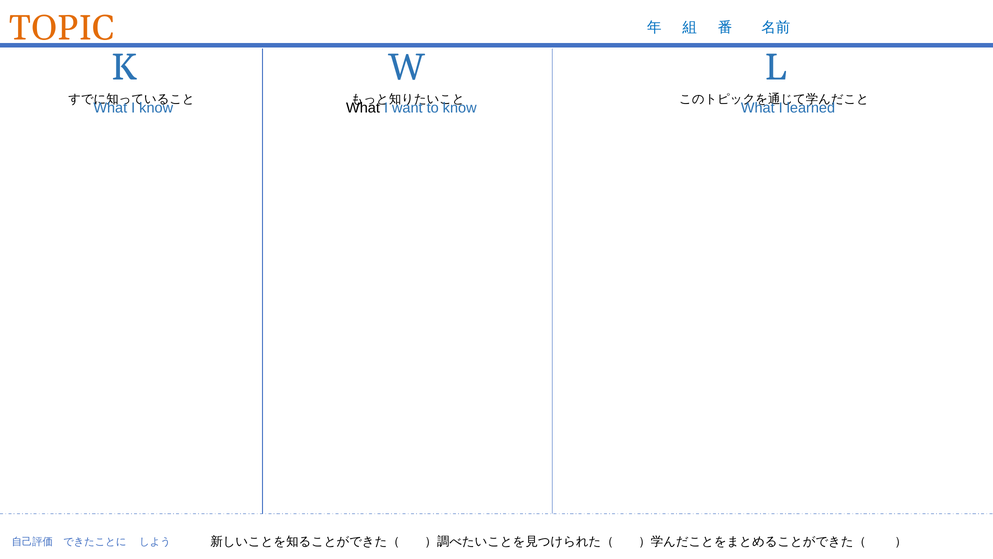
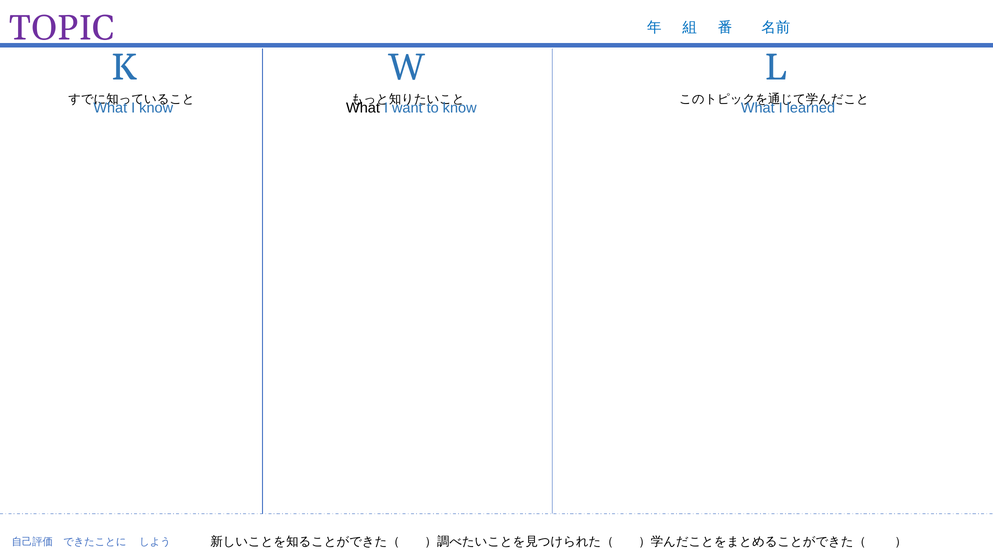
TOPIC colour: orange -> purple
